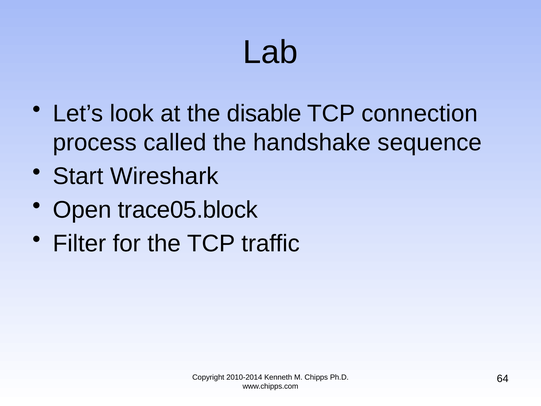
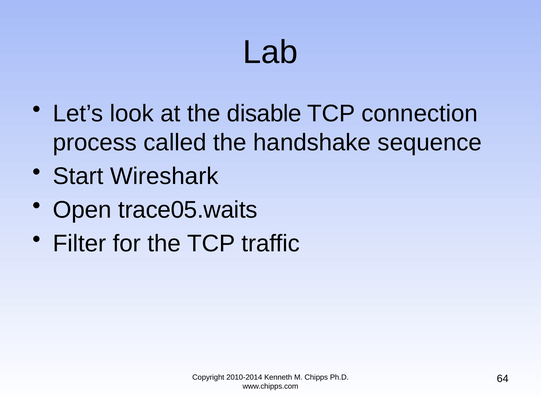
trace05.block: trace05.block -> trace05.waits
